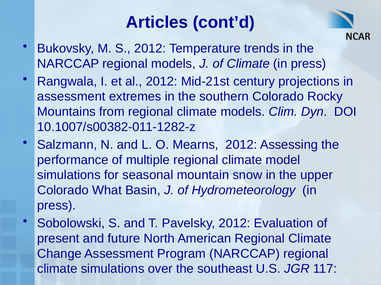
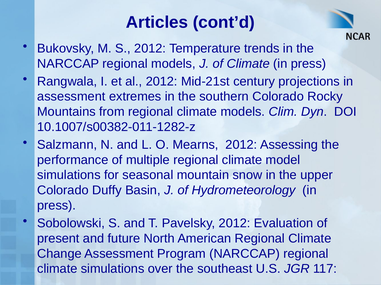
What: What -> Duffy
